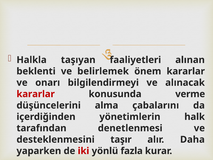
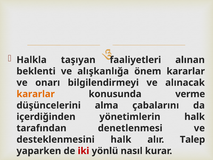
belirlemek: belirlemek -> alışkanlığa
kararlar at (36, 94) colour: red -> orange
desteklenmesini taşır: taşır -> halk
Daha: Daha -> Talep
fazla: fazla -> nasıl
